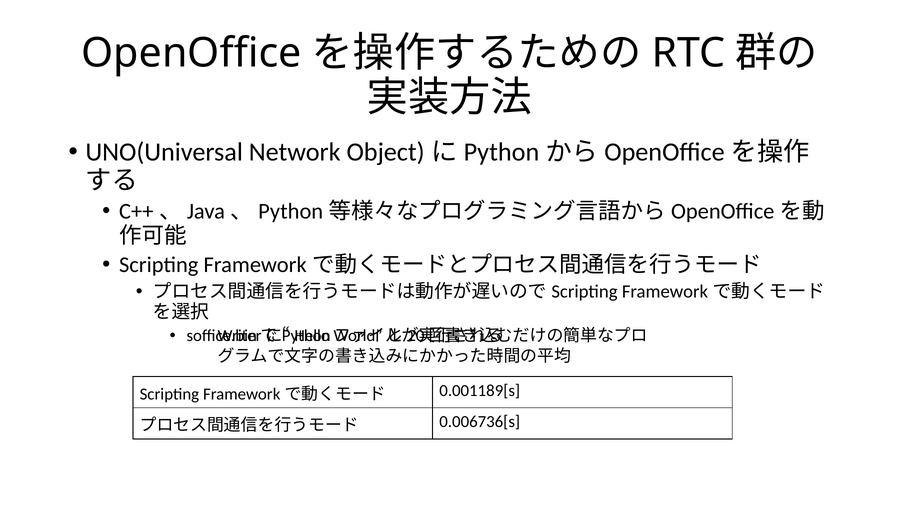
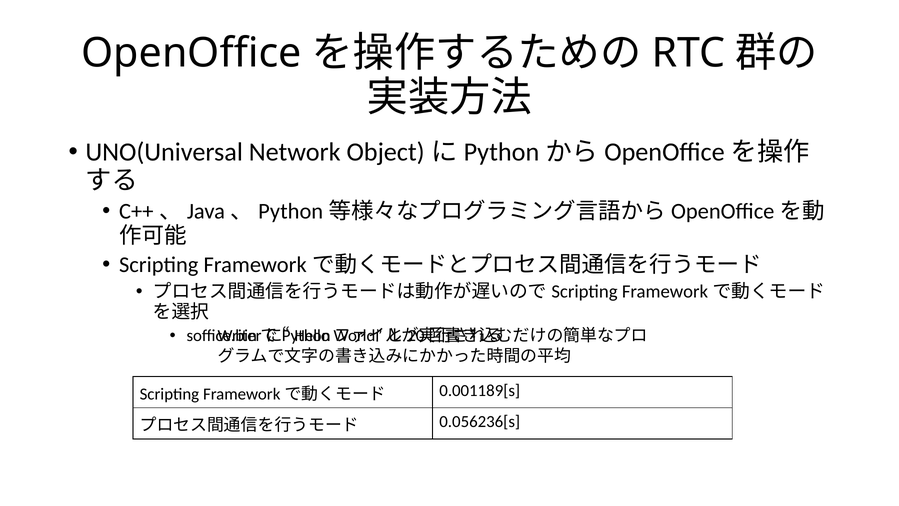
0.006736[s: 0.006736[s -> 0.056236[s
